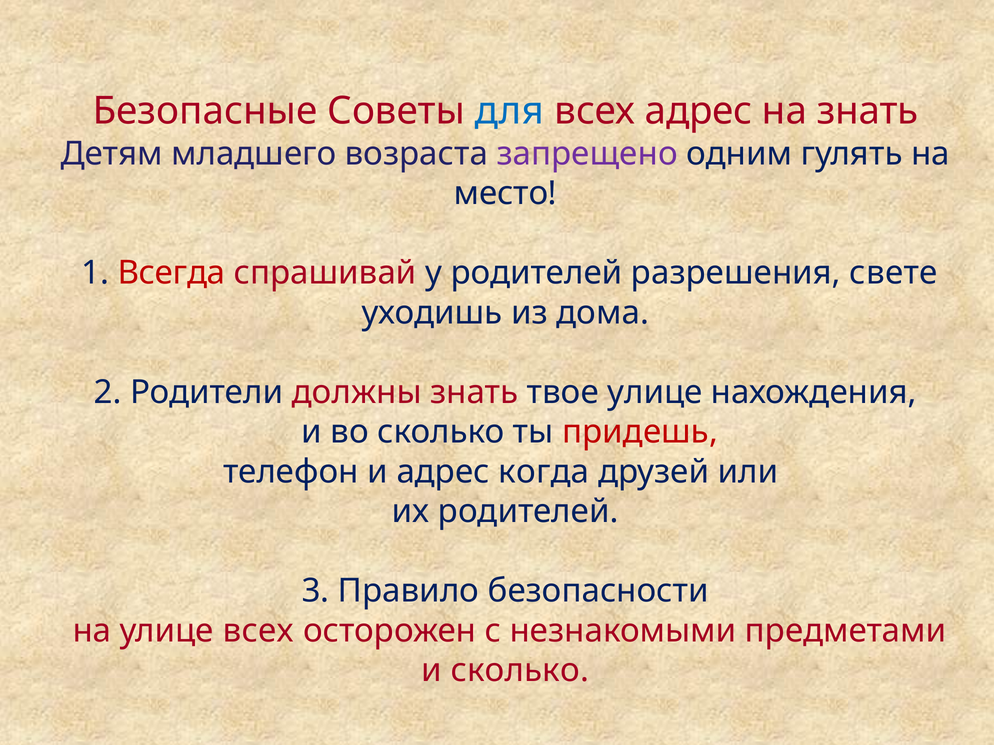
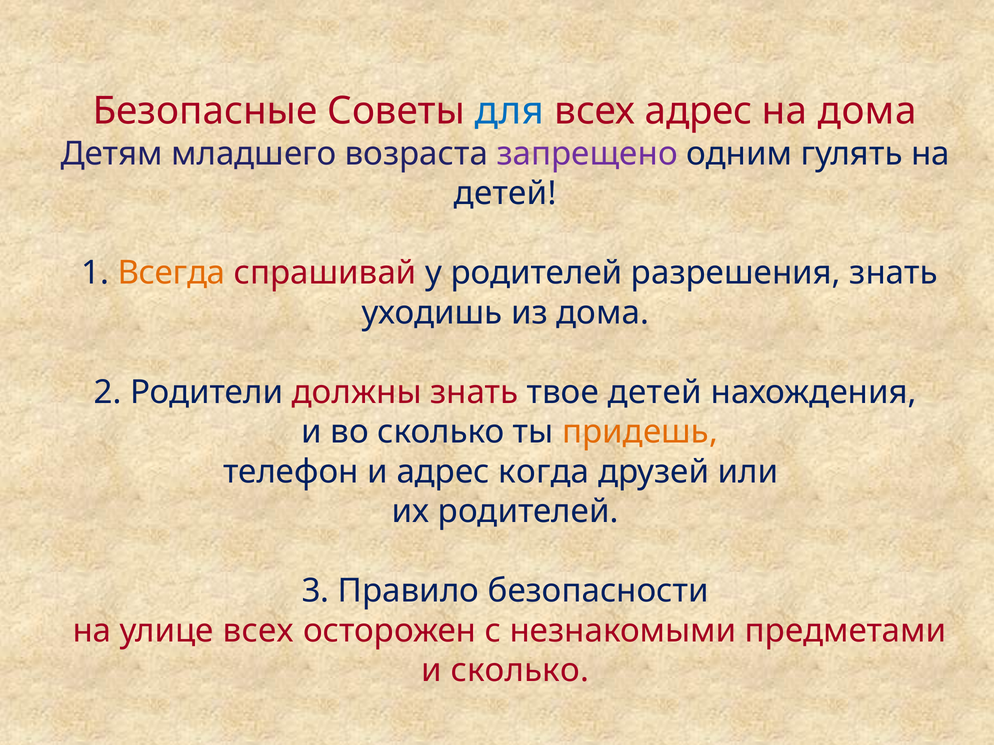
на знать: знать -> дома
место at (505, 194): место -> детей
Всегда colour: red -> orange
разрешения свете: свете -> знать
твое улице: улице -> детей
придешь colour: red -> orange
